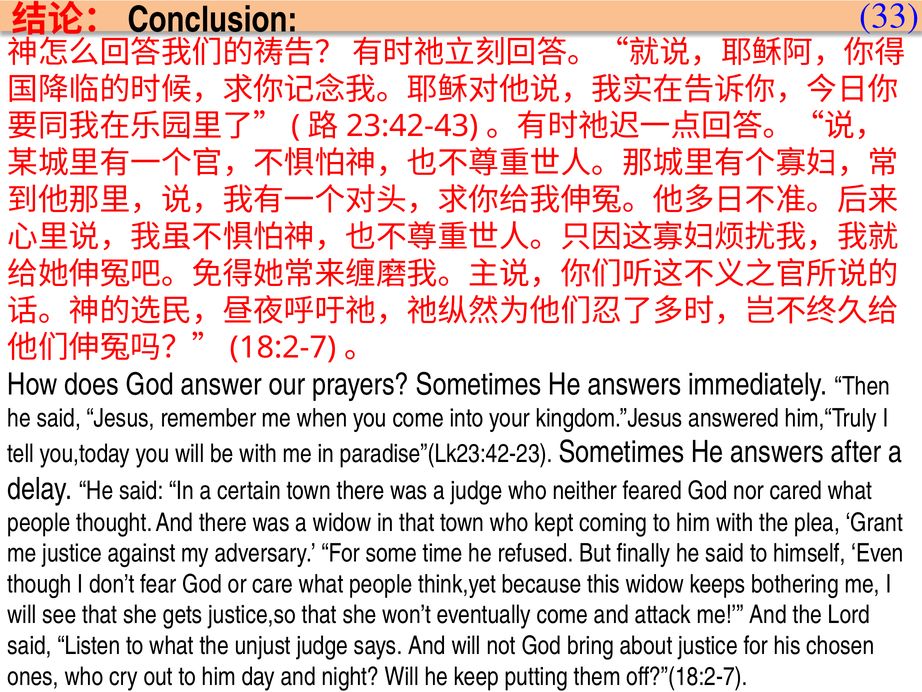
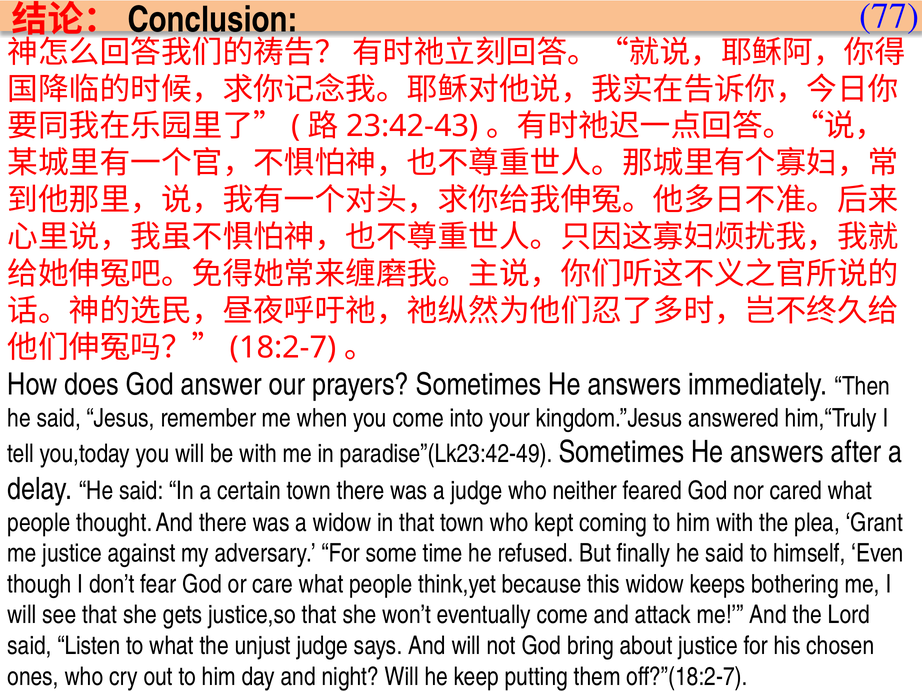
33: 33 -> 77
paradise”(Lk23:42-23: paradise”(Lk23:42-23 -> paradise”(Lk23:42-49
